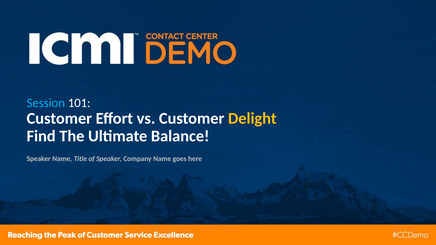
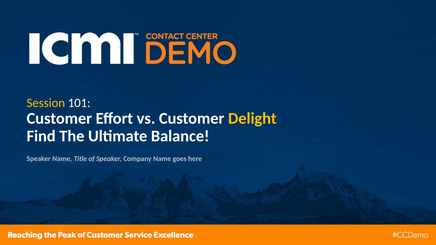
Session colour: light blue -> yellow
